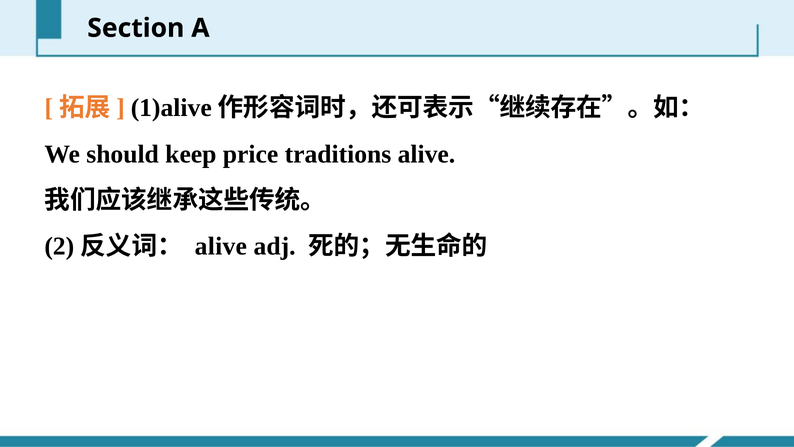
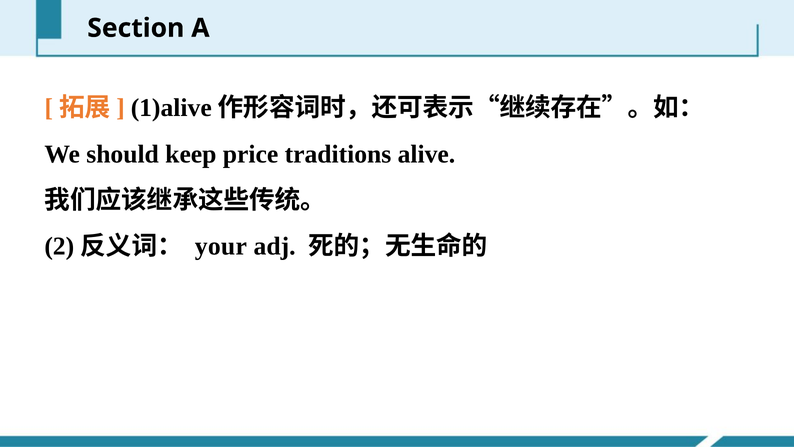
alive at (221, 246): alive -> your
